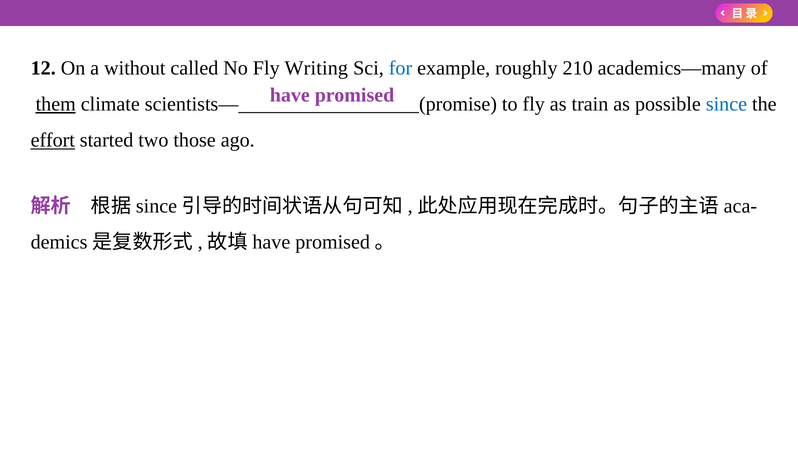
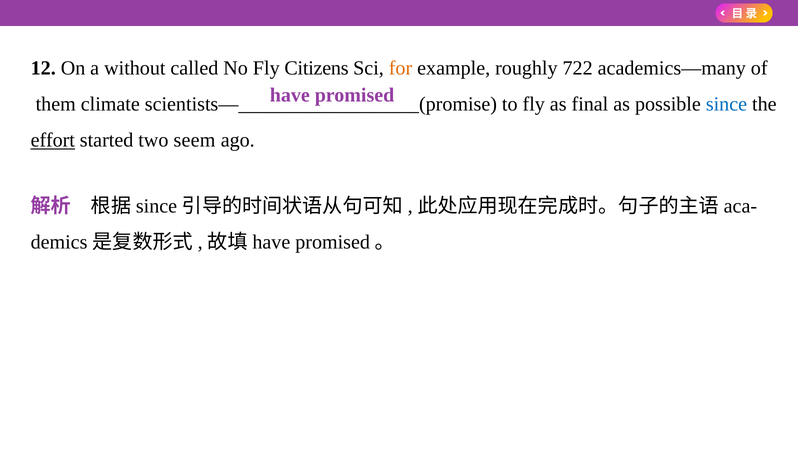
Writing: Writing -> Citizens
for colour: blue -> orange
210: 210 -> 722
them underline: present -> none
train: train -> final
those: those -> seem
